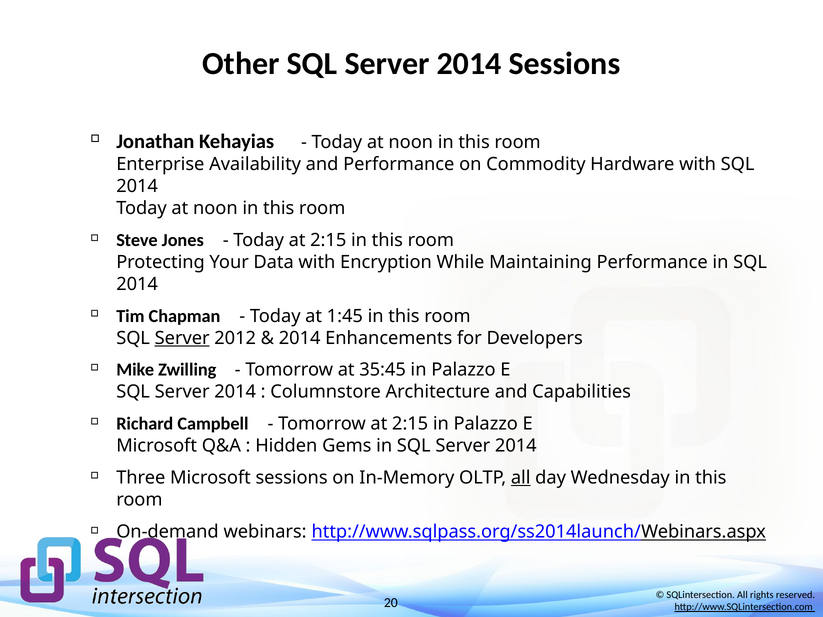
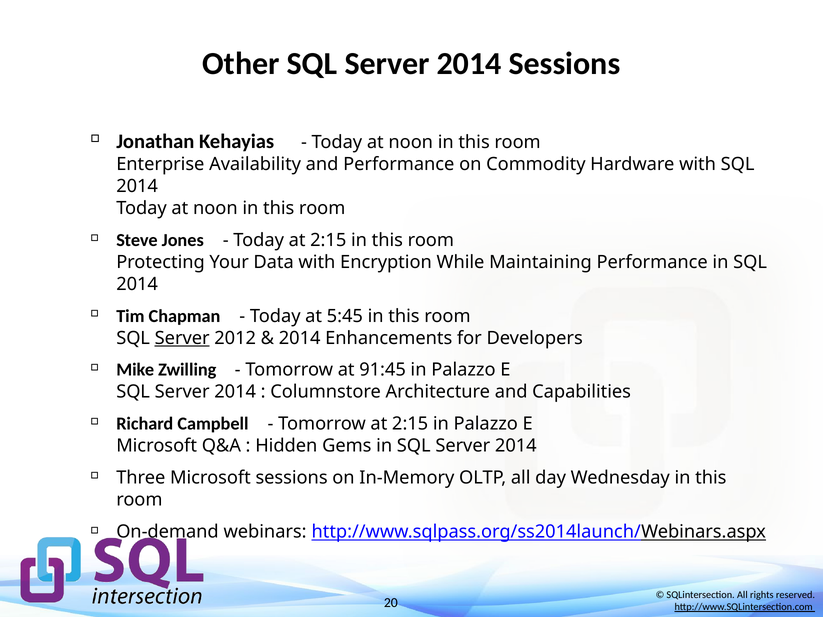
1:45: 1:45 -> 5:45
35:45: 35:45 -> 91:45
all at (521, 478) underline: present -> none
